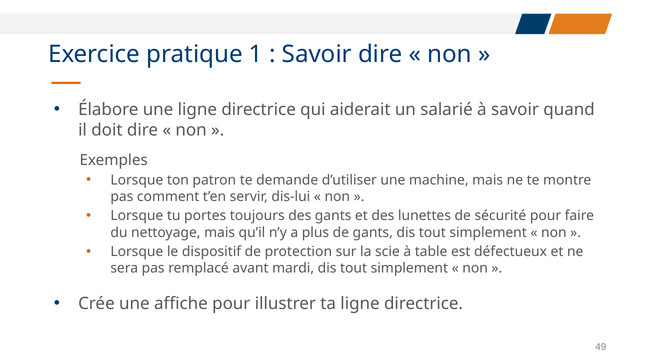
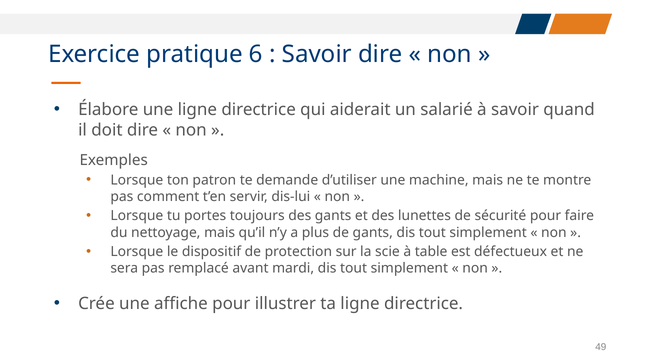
1: 1 -> 6
